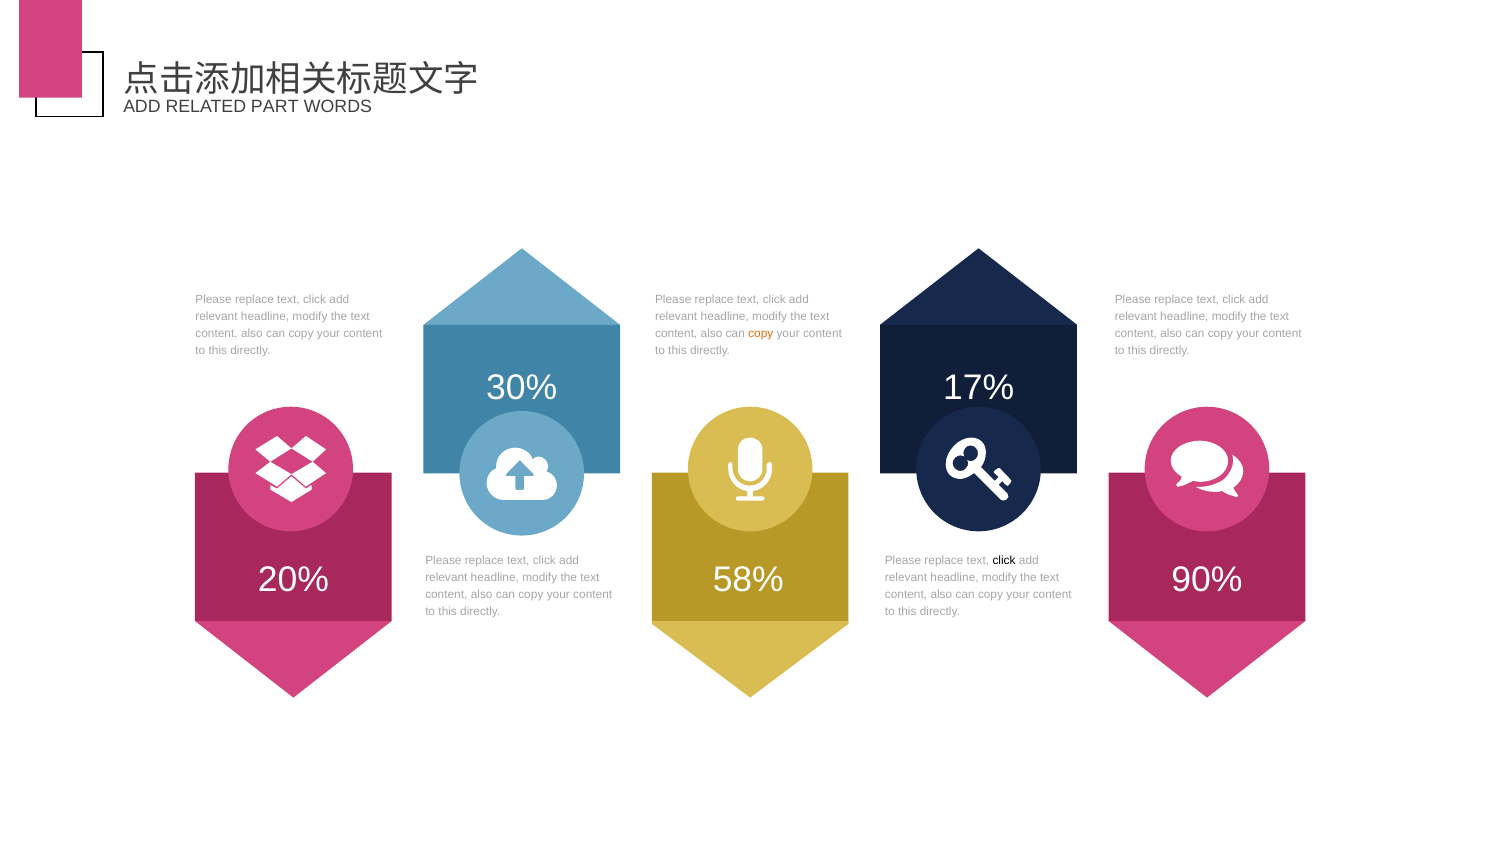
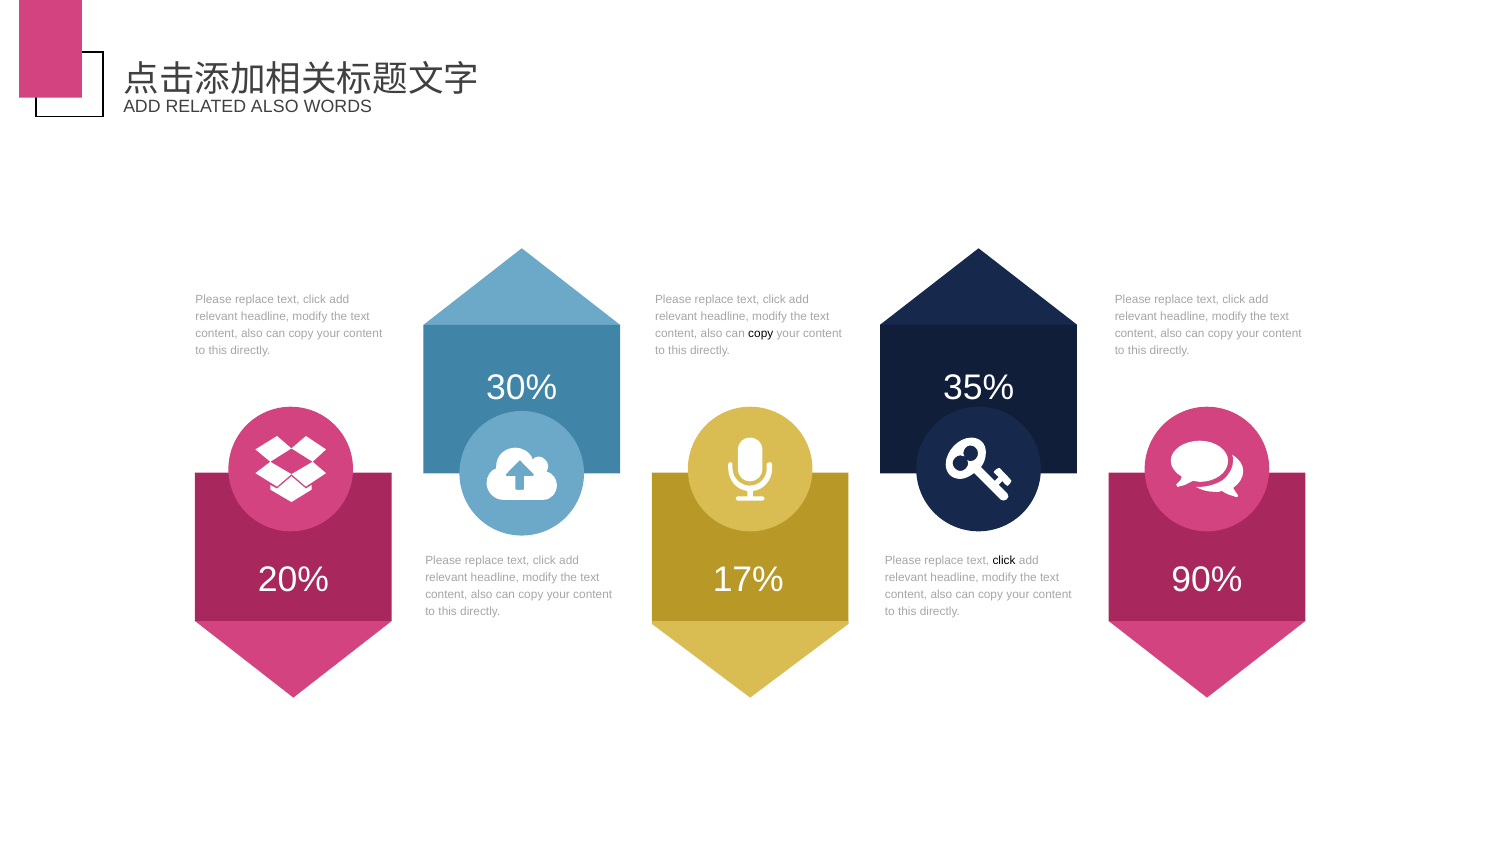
RELATED PART: PART -> ALSO
copy at (761, 333) colour: orange -> black
17%: 17% -> 35%
58%: 58% -> 17%
